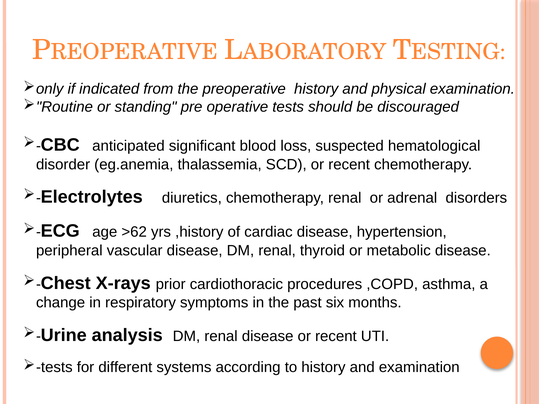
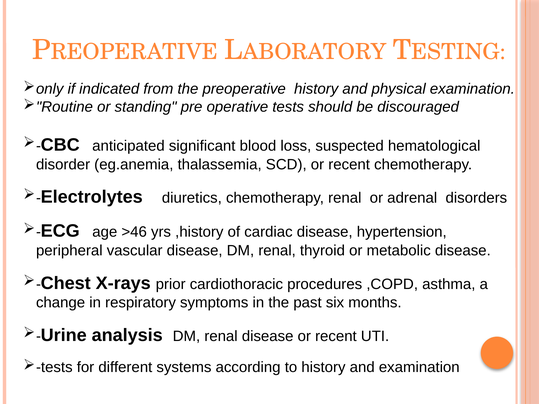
>62: >62 -> >46
